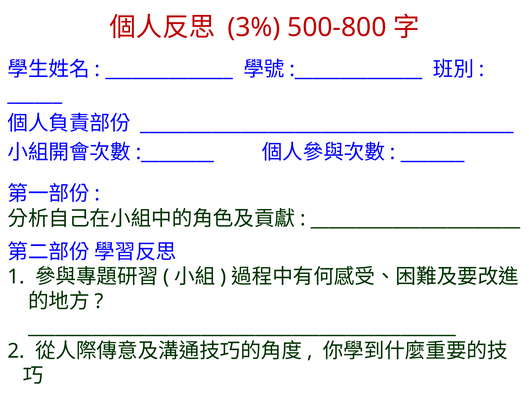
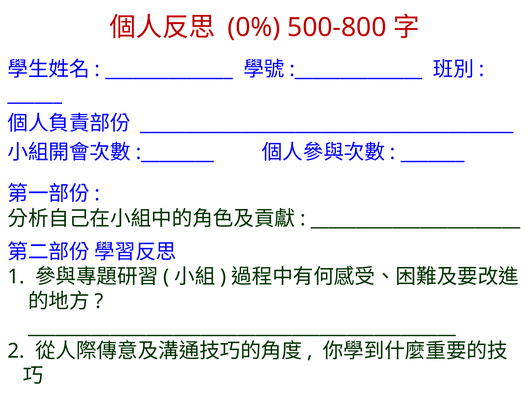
3%: 3% -> 0%
